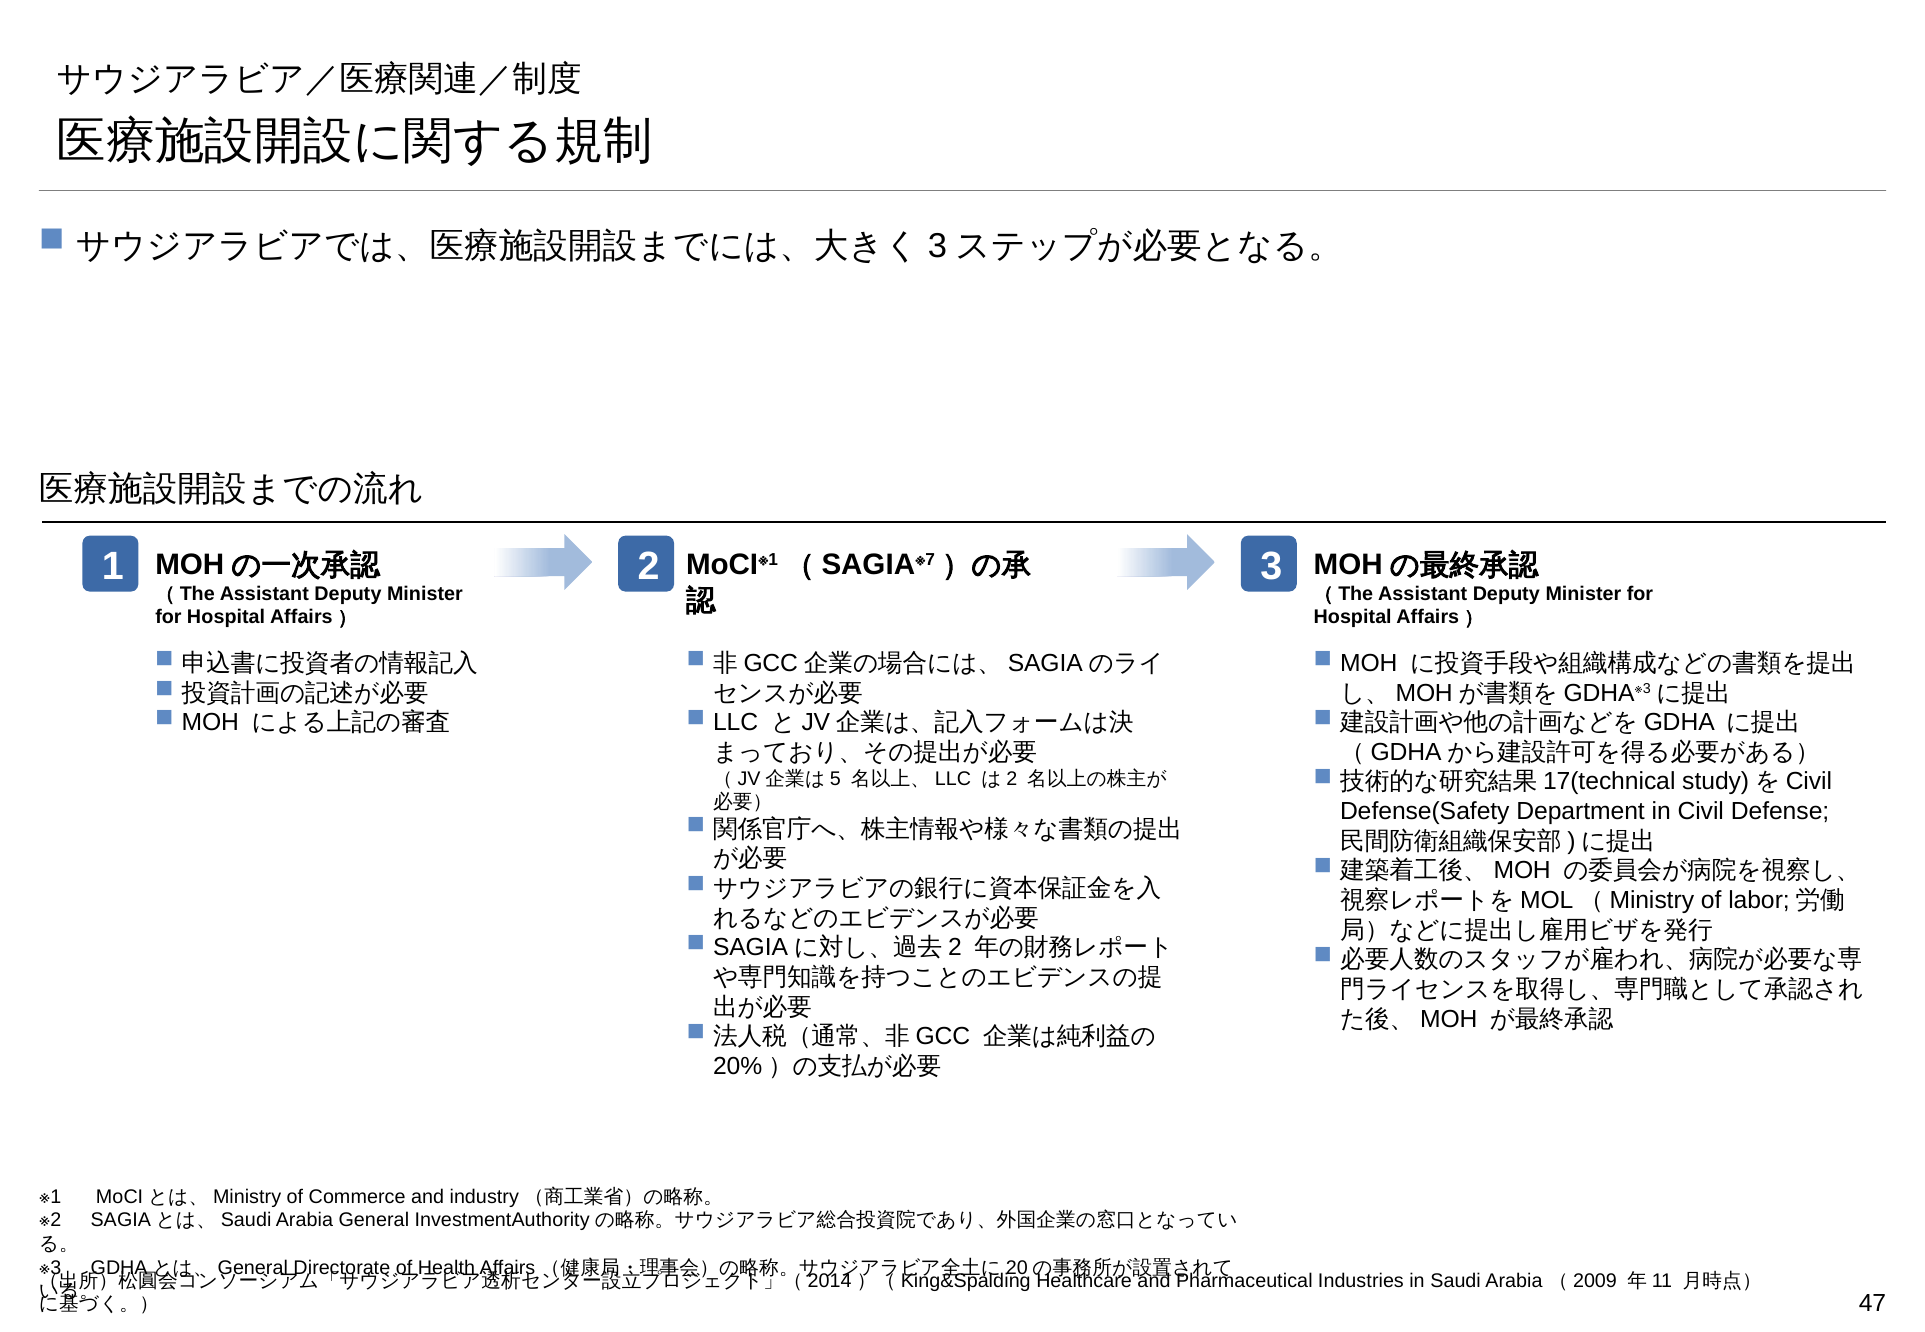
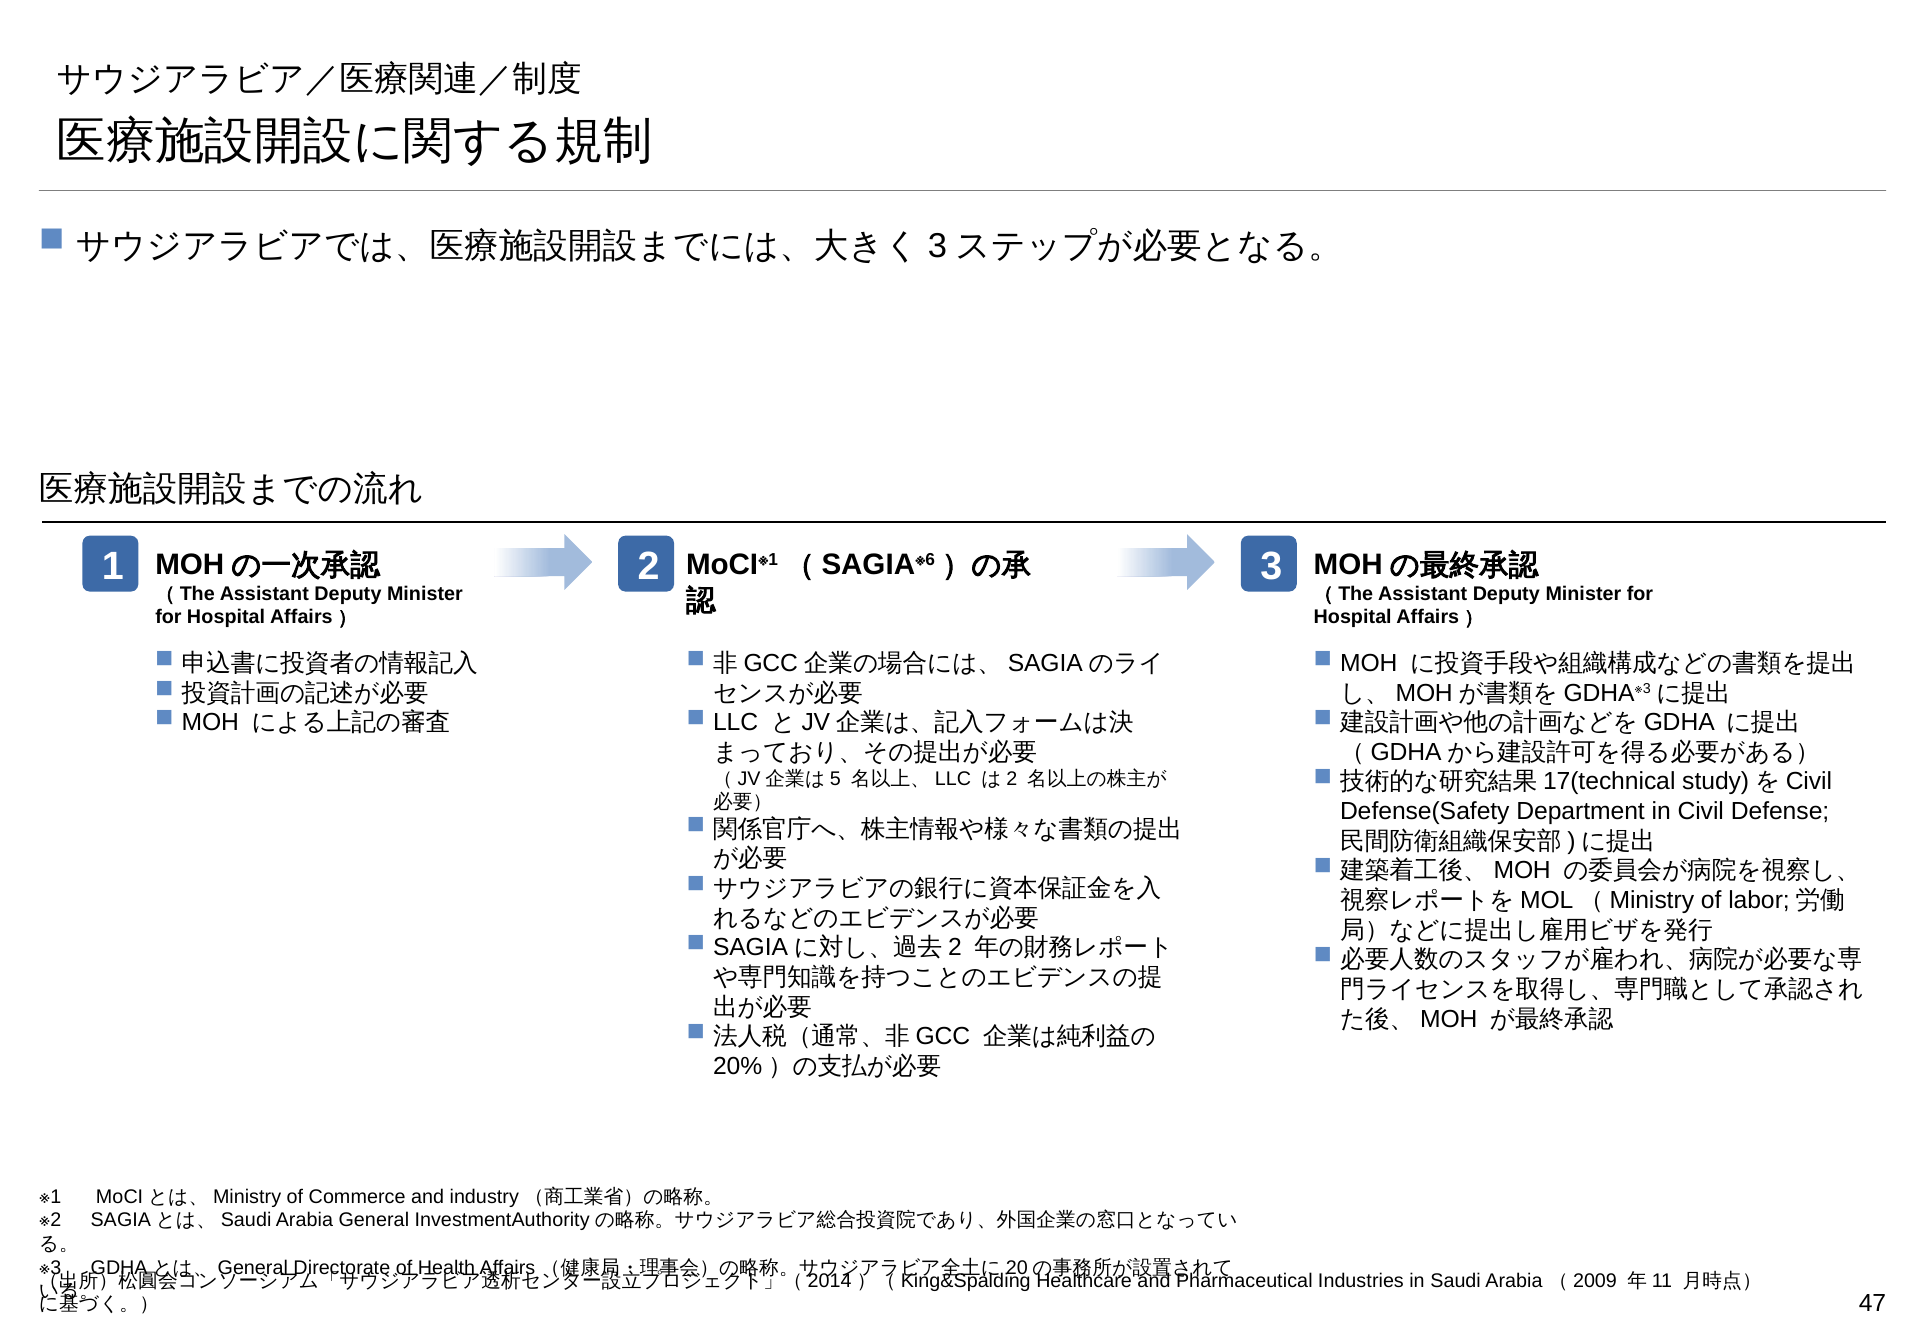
7: 7 -> 6
